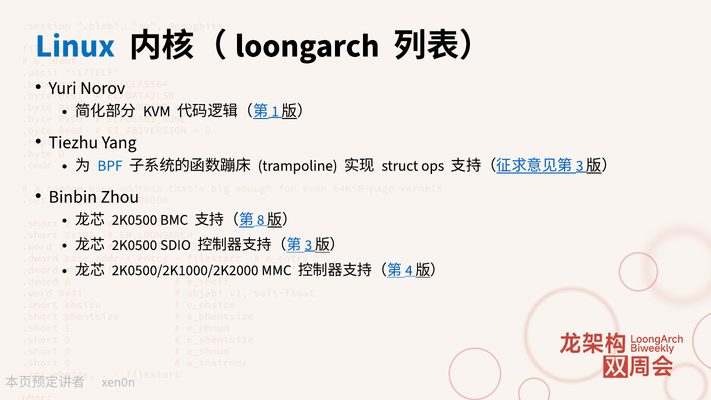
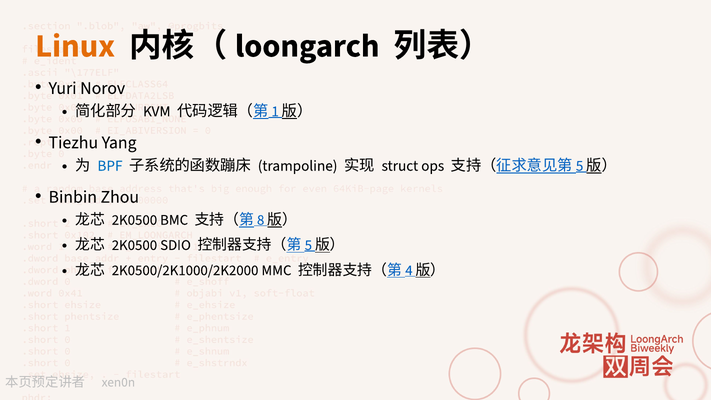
Linux colour: blue -> orange
3 at (580, 166): 3 -> 5
3 at (308, 245): 3 -> 5
